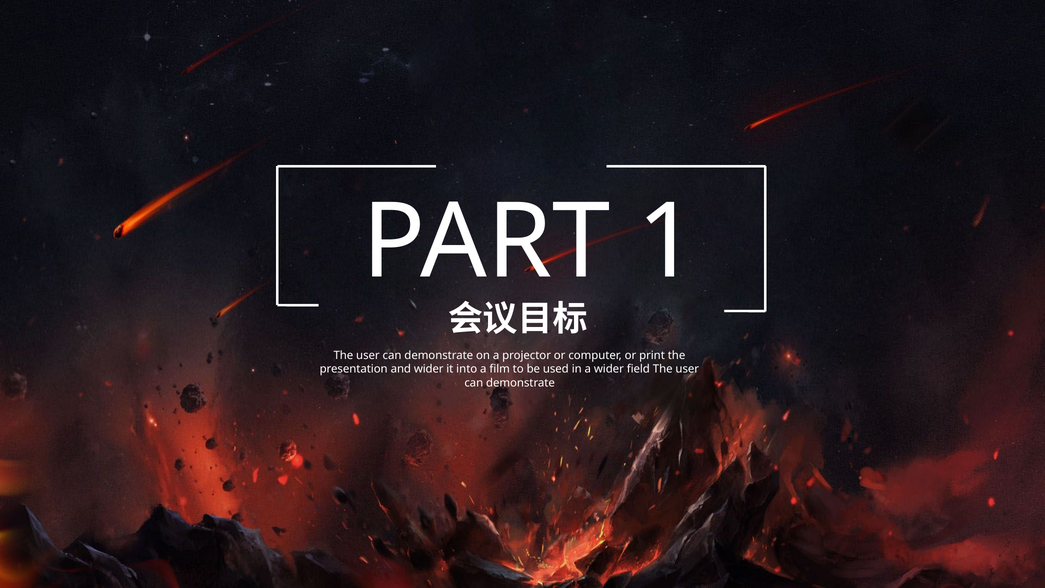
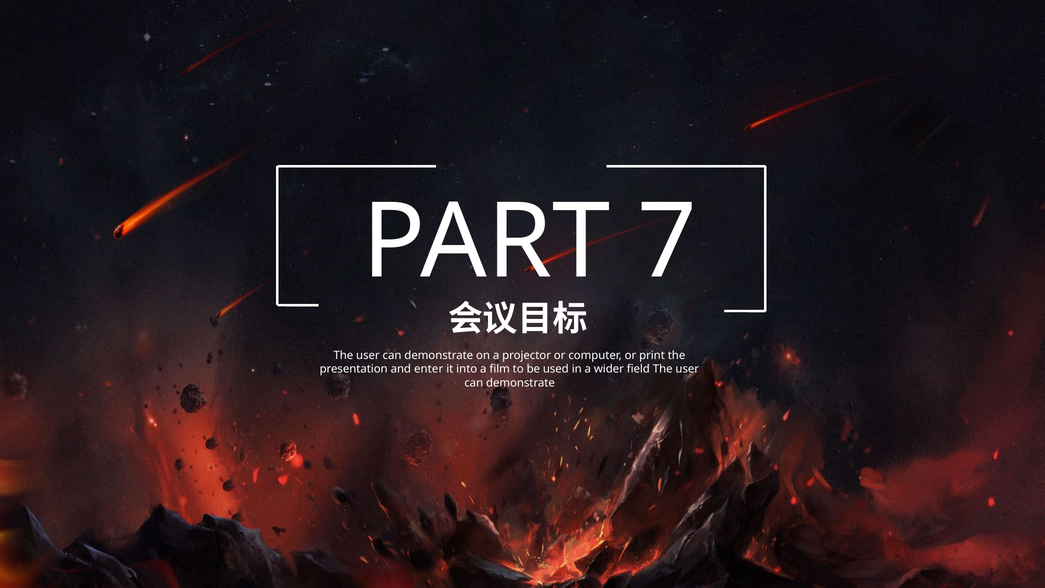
1: 1 -> 7
and wider: wider -> enter
